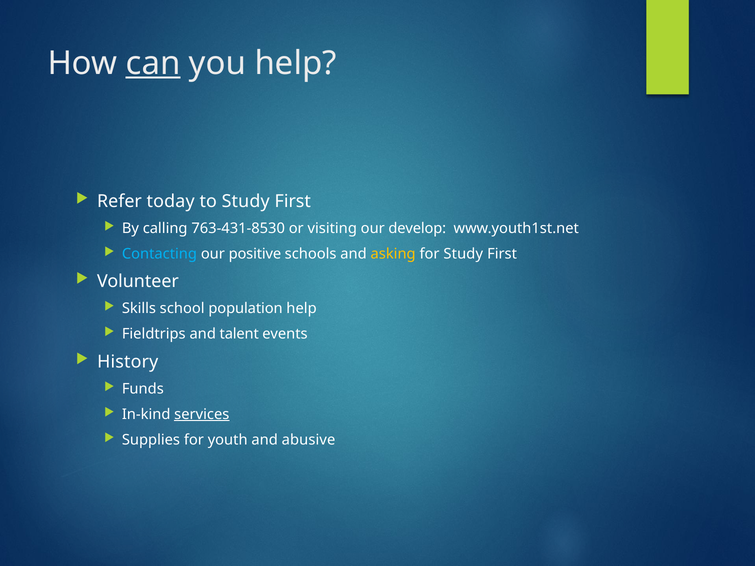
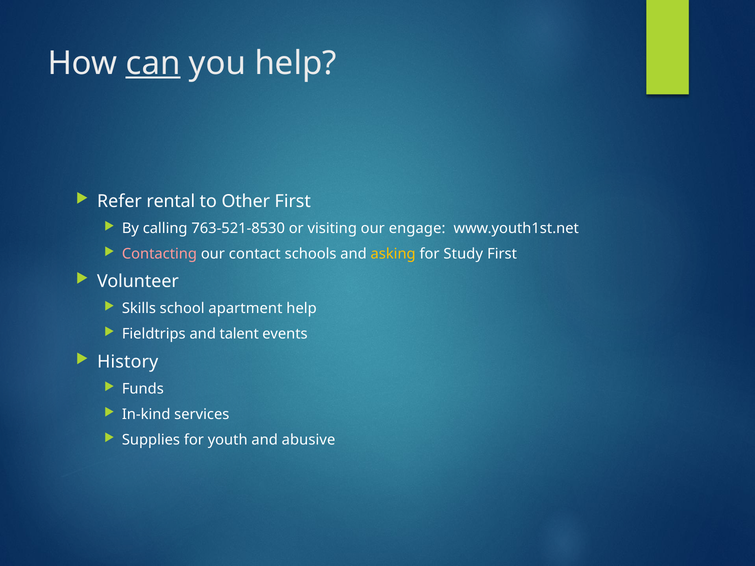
today: today -> rental
to Study: Study -> Other
763-431-8530: 763-431-8530 -> 763-521-8530
develop: develop -> engage
Contacting colour: light blue -> pink
positive: positive -> contact
population: population -> apartment
services underline: present -> none
